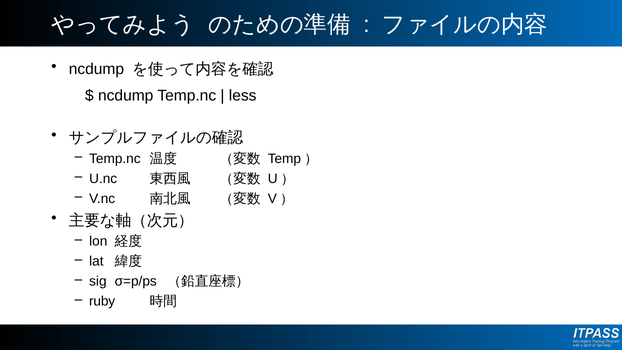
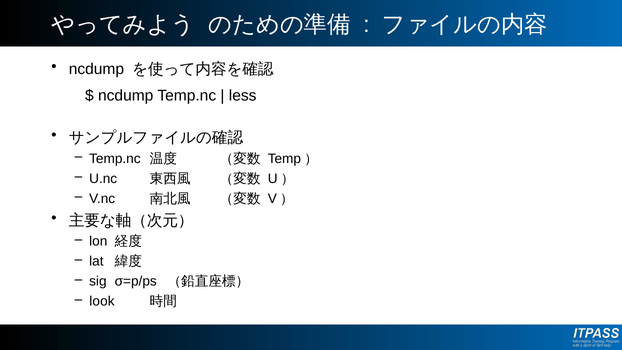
ruby: ruby -> look
